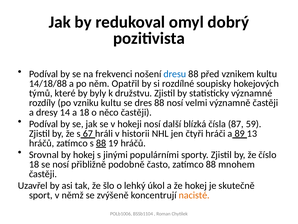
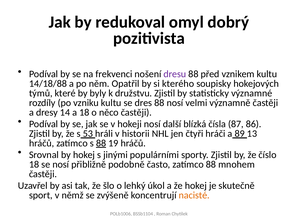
dresu colour: blue -> purple
rozdílné: rozdílné -> kterého
59: 59 -> 86
67: 67 -> 53
